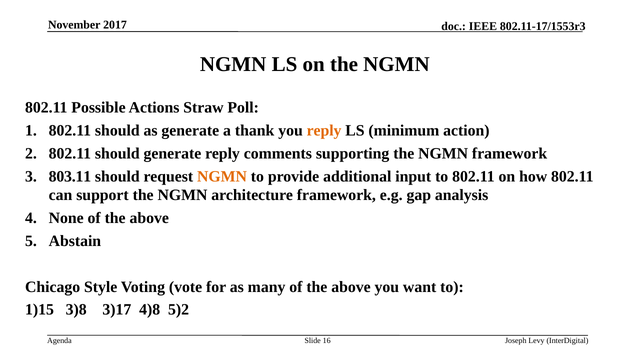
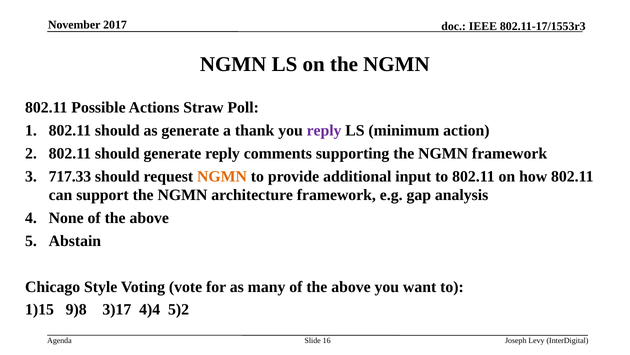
reply at (324, 130) colour: orange -> purple
803.11: 803.11 -> 717.33
3)8: 3)8 -> 9)8
4)8: 4)8 -> 4)4
